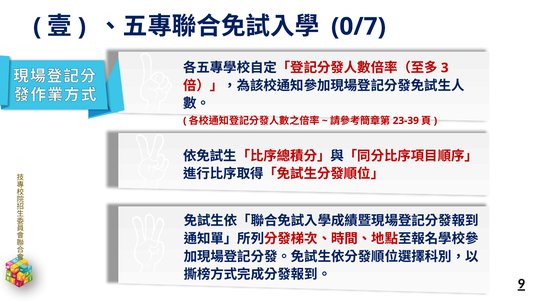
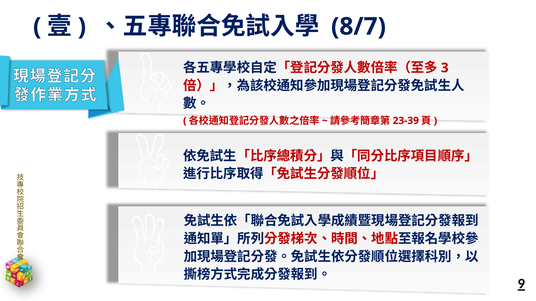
0/7: 0/7 -> 8/7
